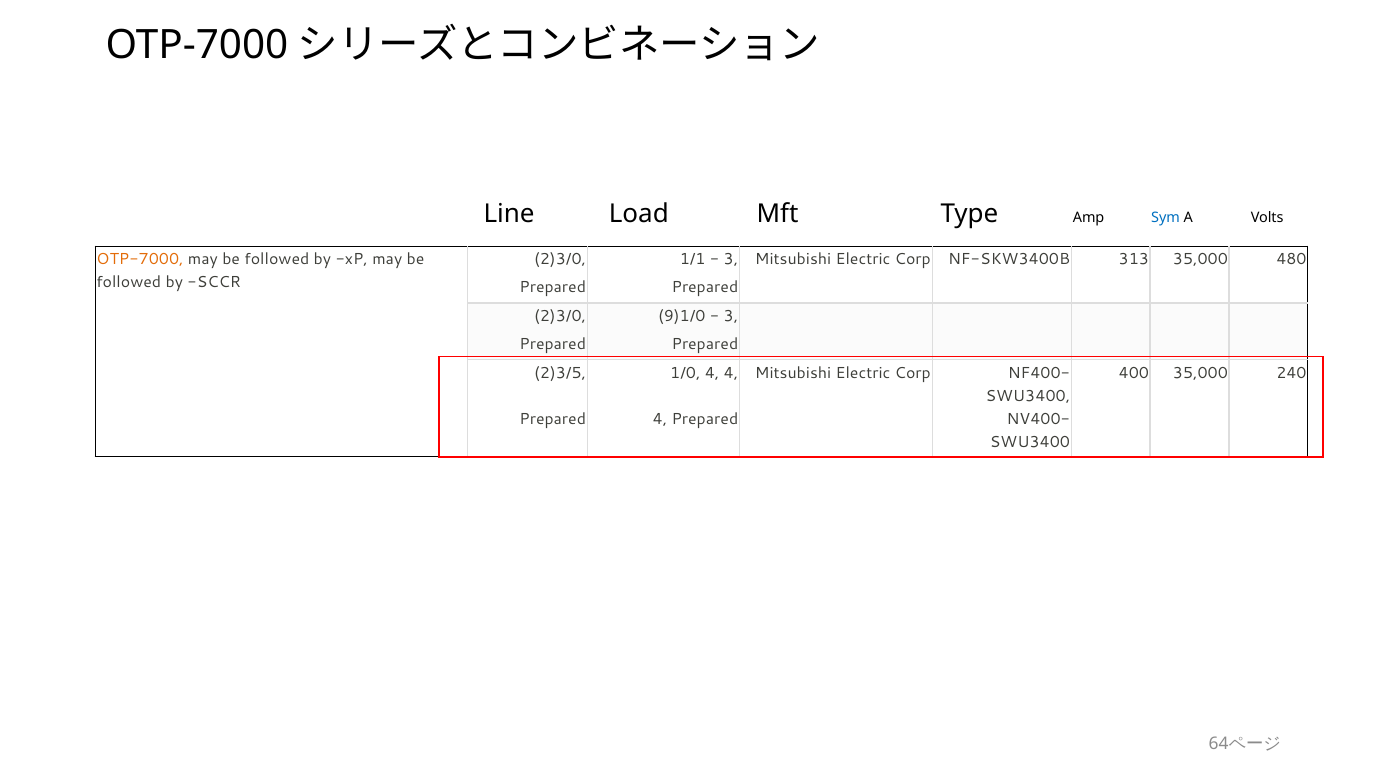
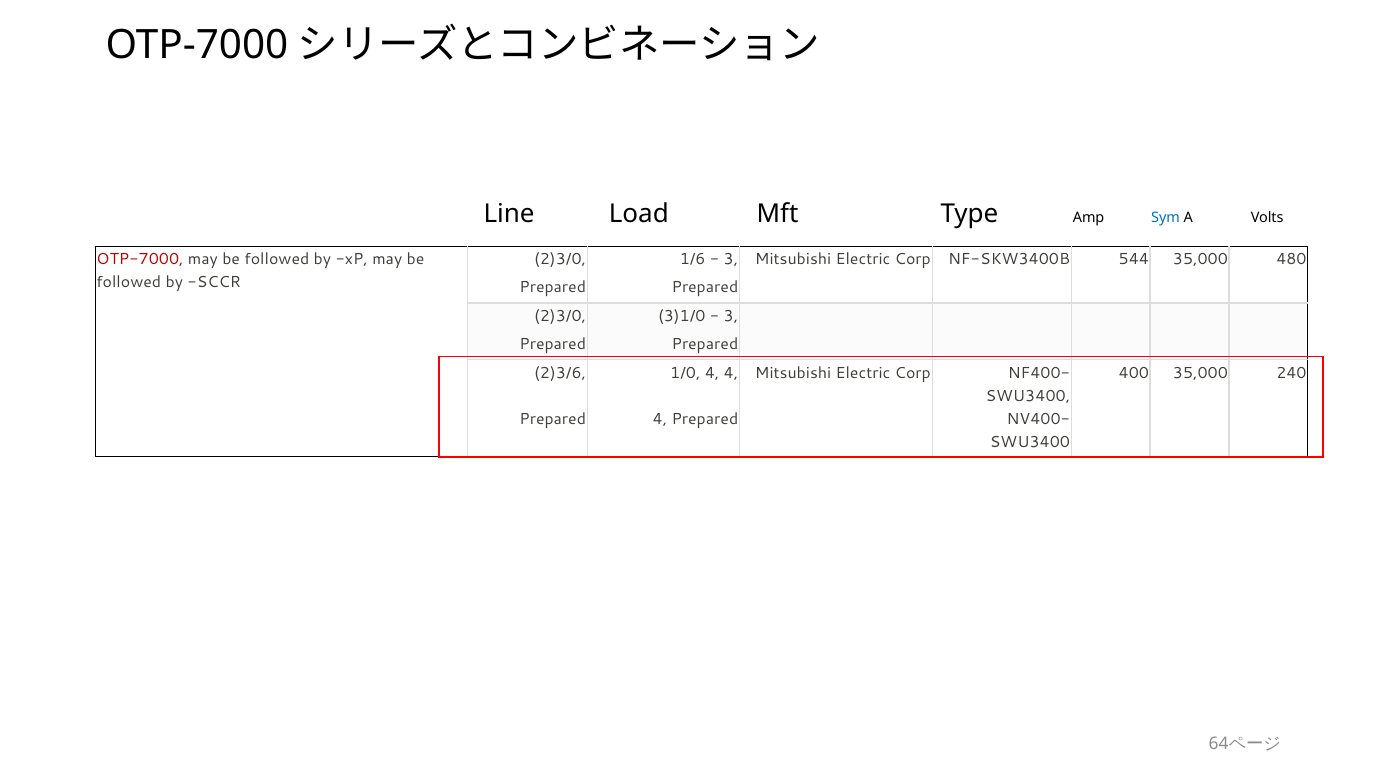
OTP-7000 at (140, 260) colour: orange -> red
1/1: 1/1 -> 1/6
313: 313 -> 544
9)1/0: 9)1/0 -> 3)1/0
2)3/5: 2)3/5 -> 2)3/6
